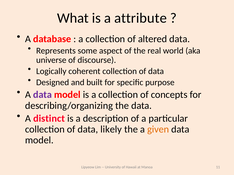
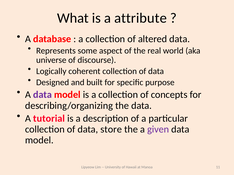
distinct: distinct -> tutorial
likely: likely -> store
given colour: orange -> purple
